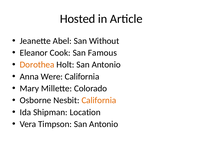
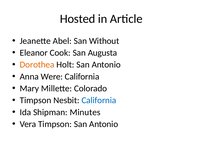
Famous: Famous -> Augusta
Osborne at (36, 101): Osborne -> Timpson
California at (99, 101) colour: orange -> blue
Location: Location -> Minutes
